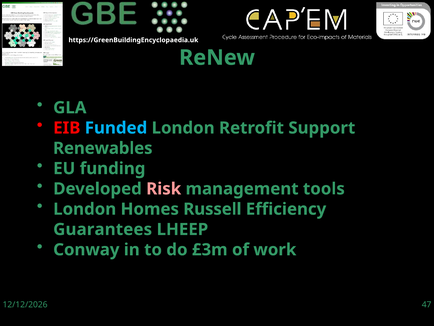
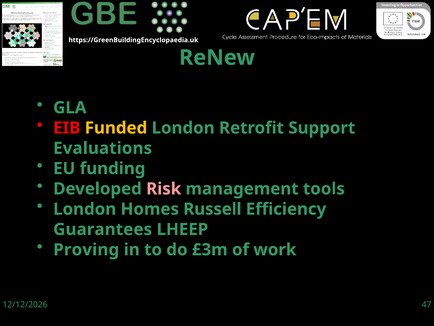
Funded colour: light blue -> yellow
Renewables: Renewables -> Evaluations
Conway: Conway -> Proving
